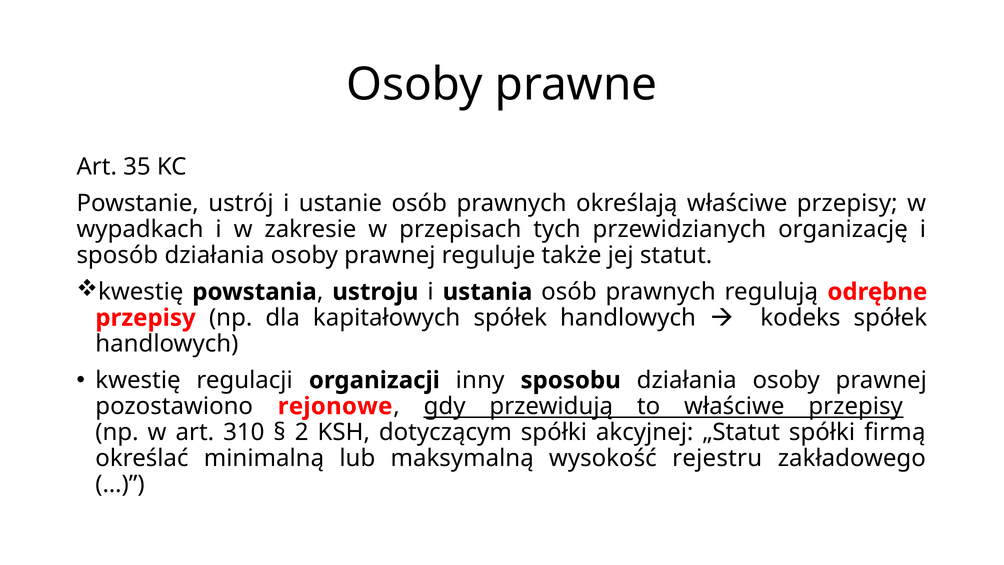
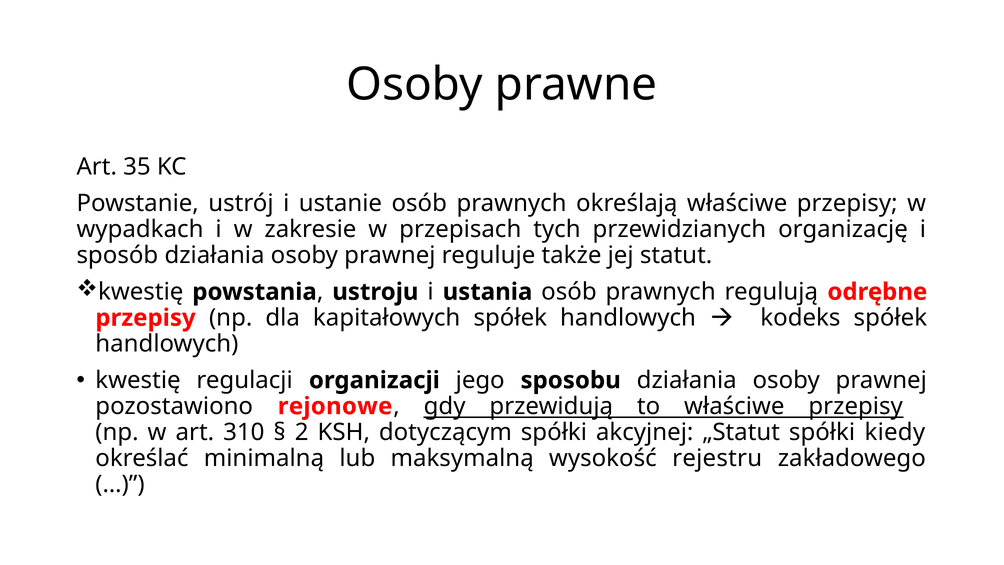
inny: inny -> jego
firmą: firmą -> kiedy
